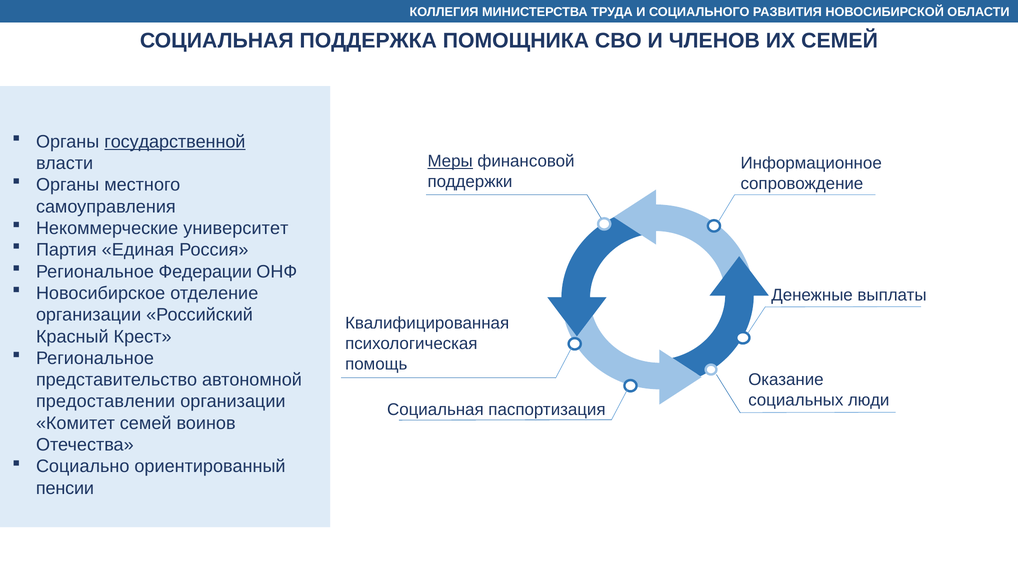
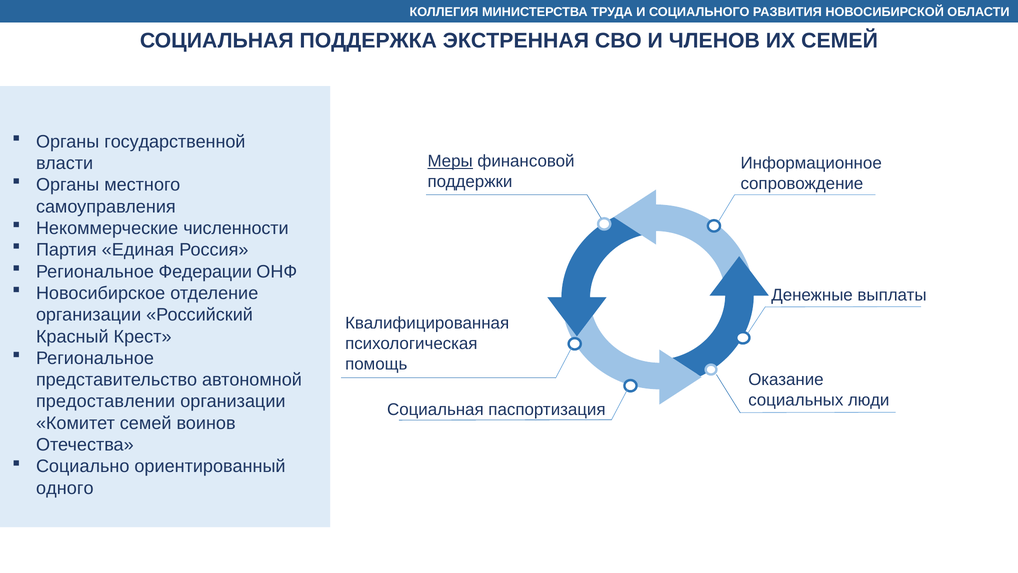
ПОМОЩНИКА: ПОМОЩНИКА -> ЭКСТРЕННАЯ
государственной underline: present -> none
университет: университет -> численности
пенсии: пенсии -> одного
